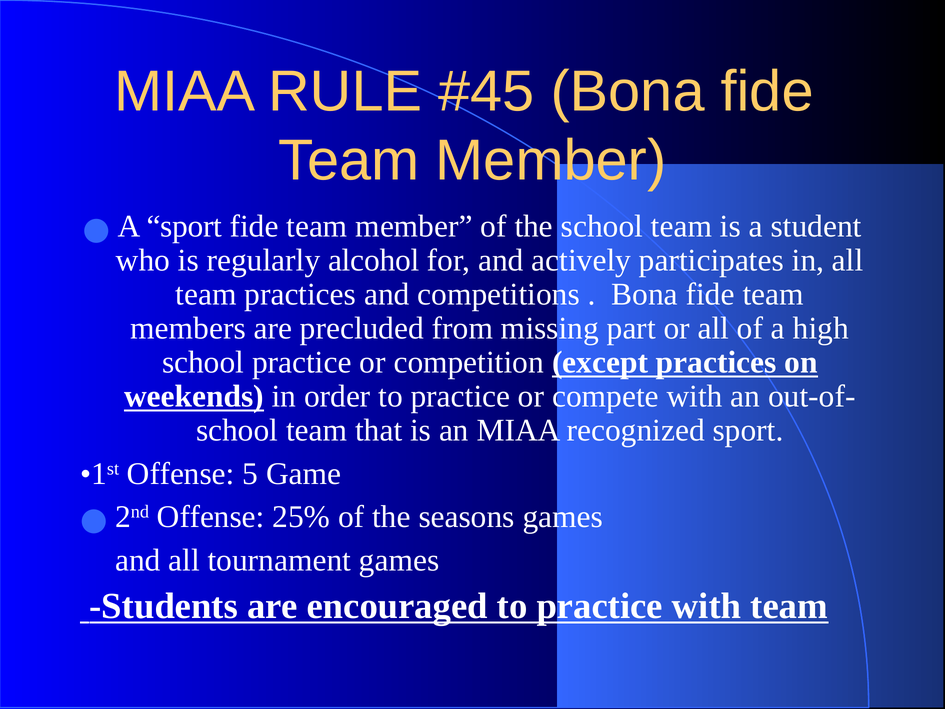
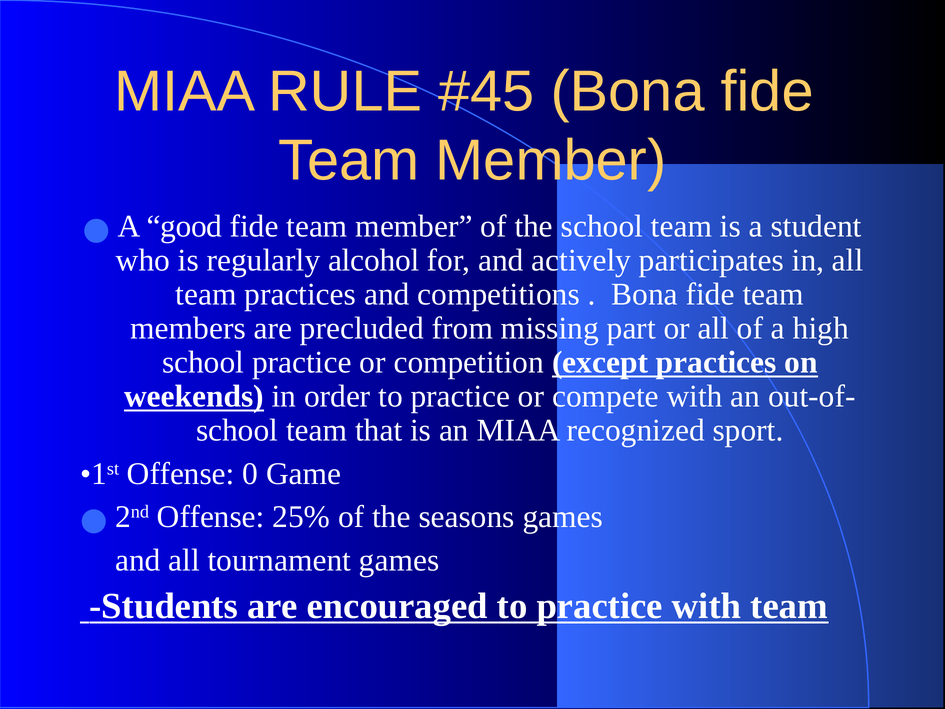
A sport: sport -> good
5: 5 -> 0
